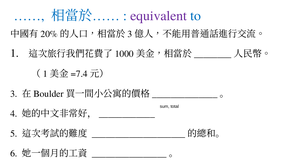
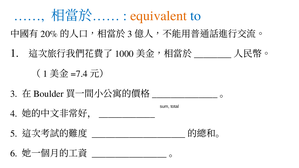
equivalent colour: purple -> orange
